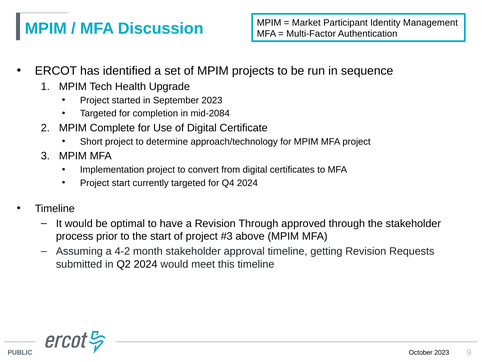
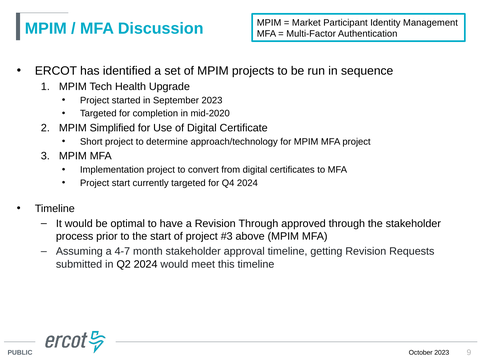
mid-2084: mid-2084 -> mid-2020
Complete: Complete -> Simplified
4-2: 4-2 -> 4-7
